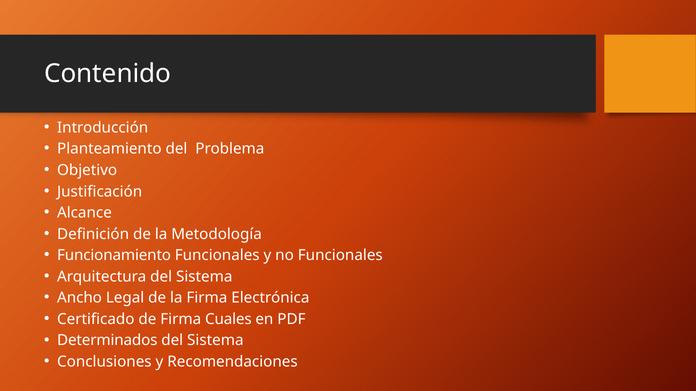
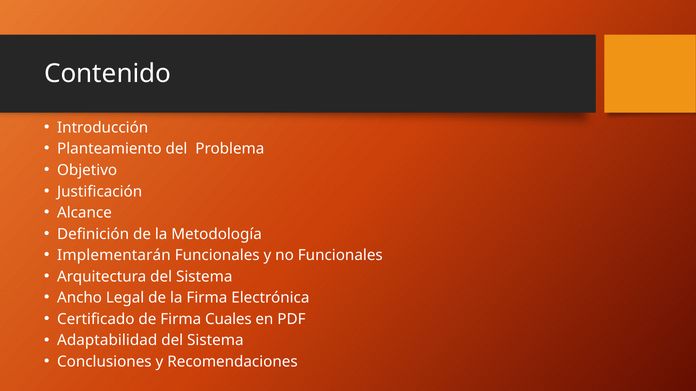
Funcionamiento: Funcionamiento -> Implementarán
Determinados: Determinados -> Adaptabilidad
